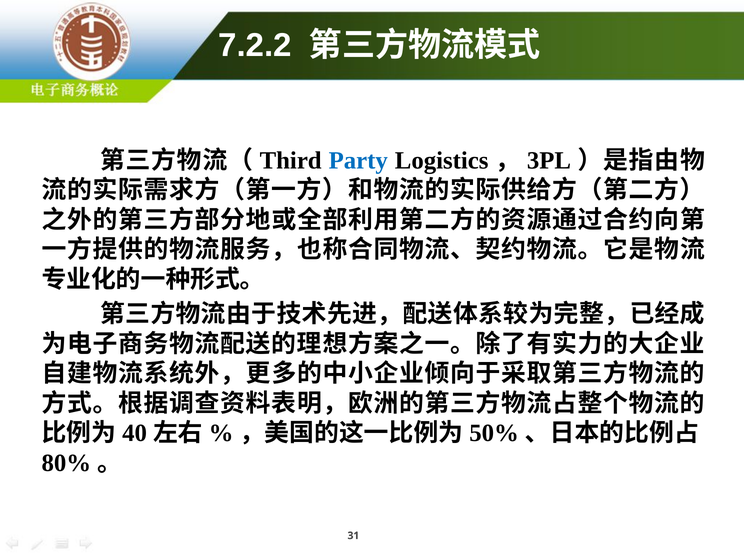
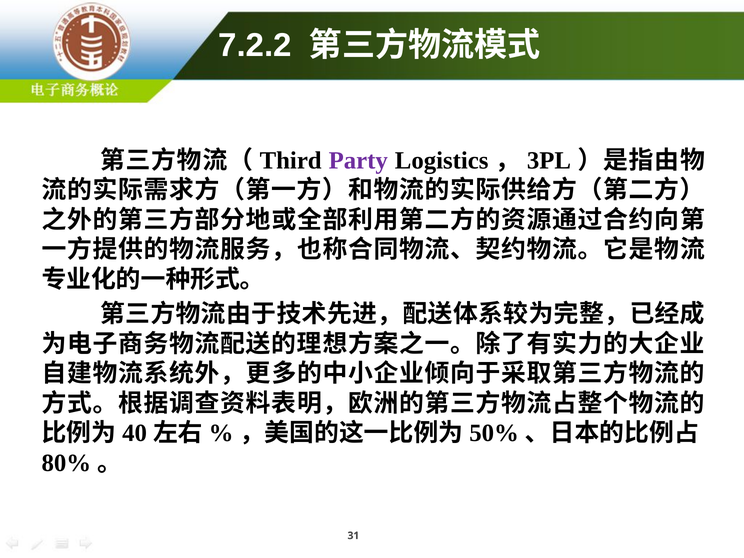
Party colour: blue -> purple
